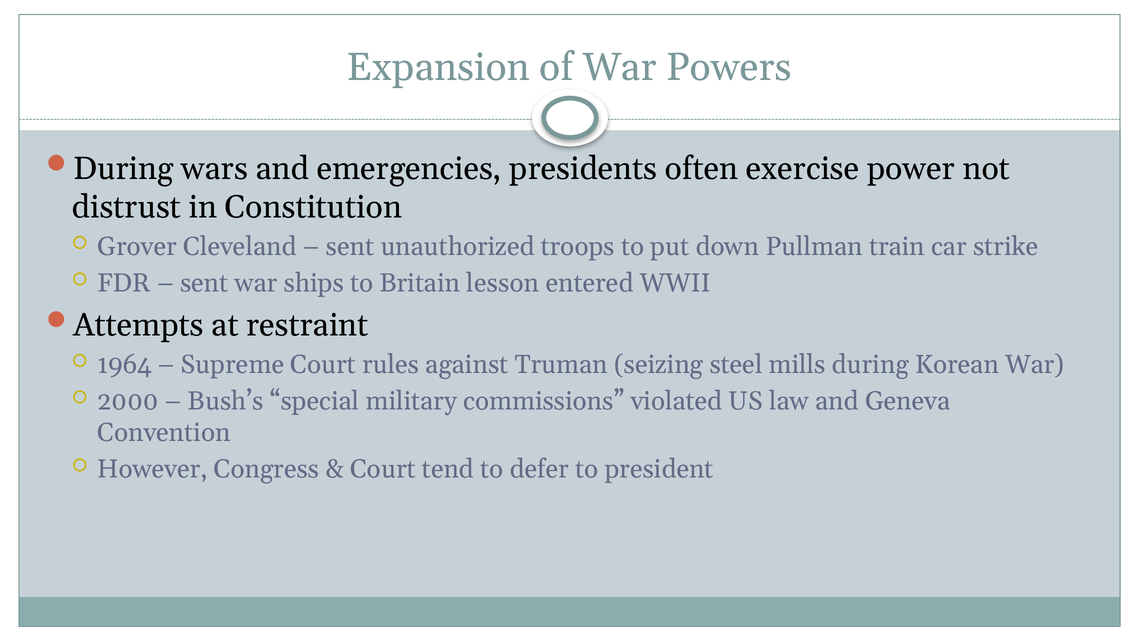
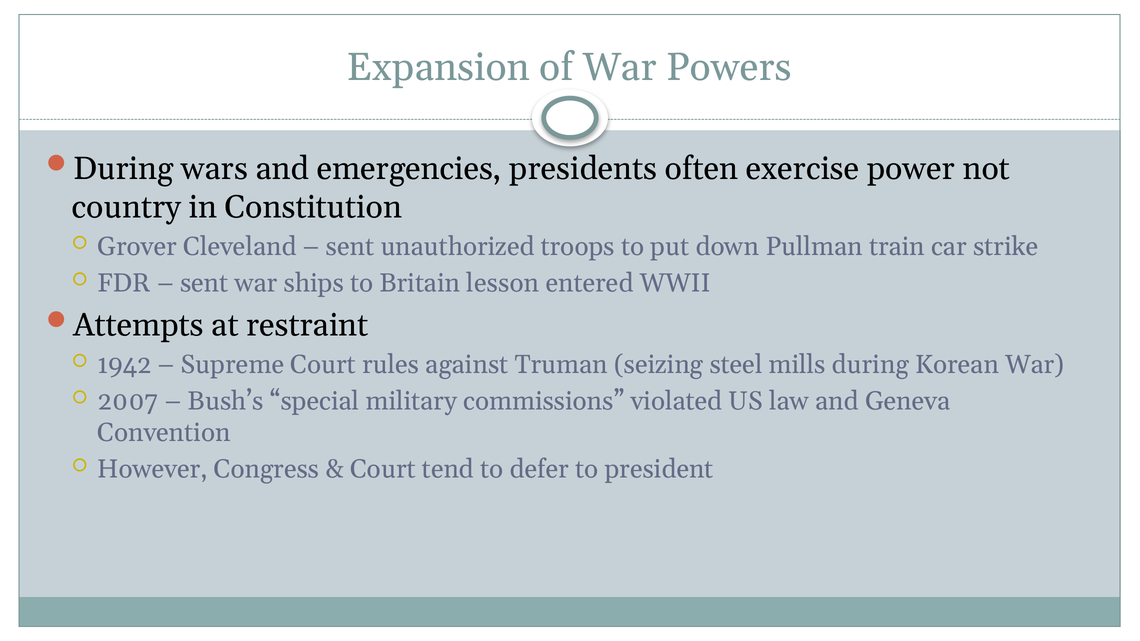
distrust: distrust -> country
1964: 1964 -> 1942
2000: 2000 -> 2007
